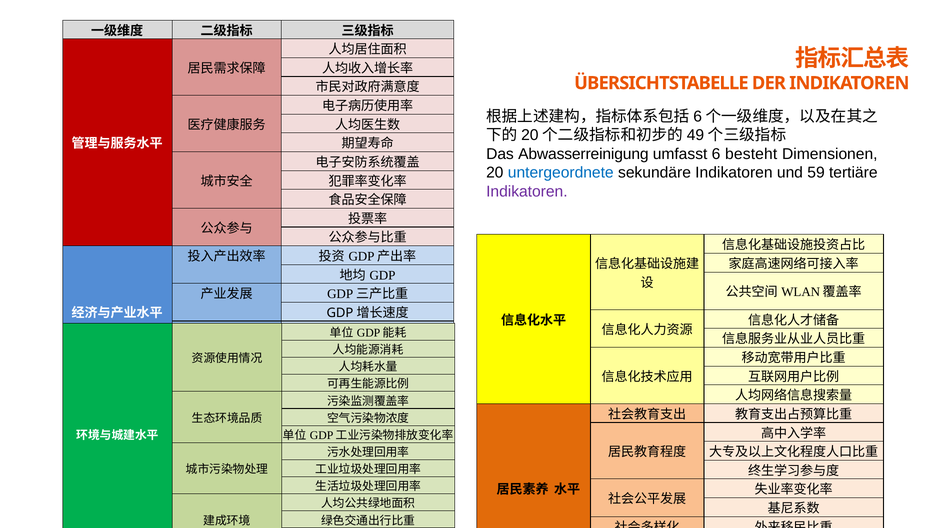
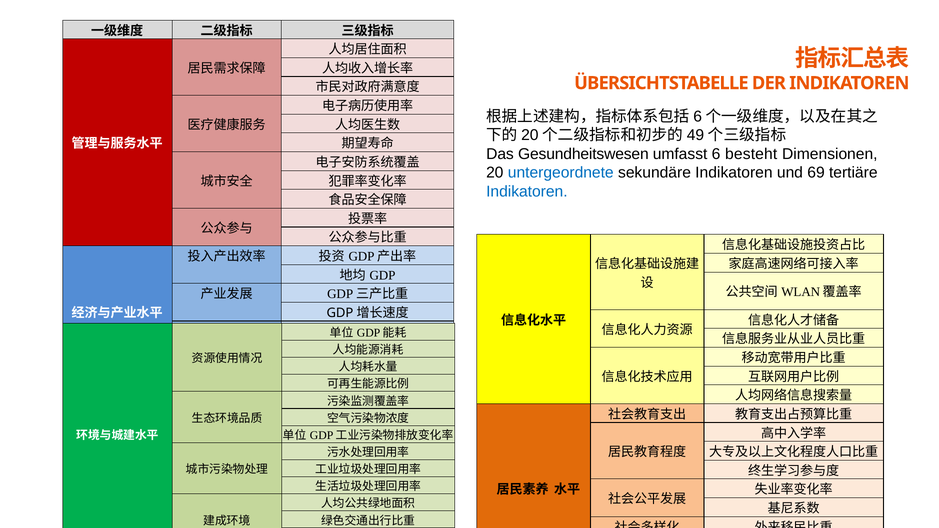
Abwasserreinigung: Abwasserreinigung -> Gesundheitswesen
59: 59 -> 69
Indikatoren at (527, 192) colour: purple -> blue
